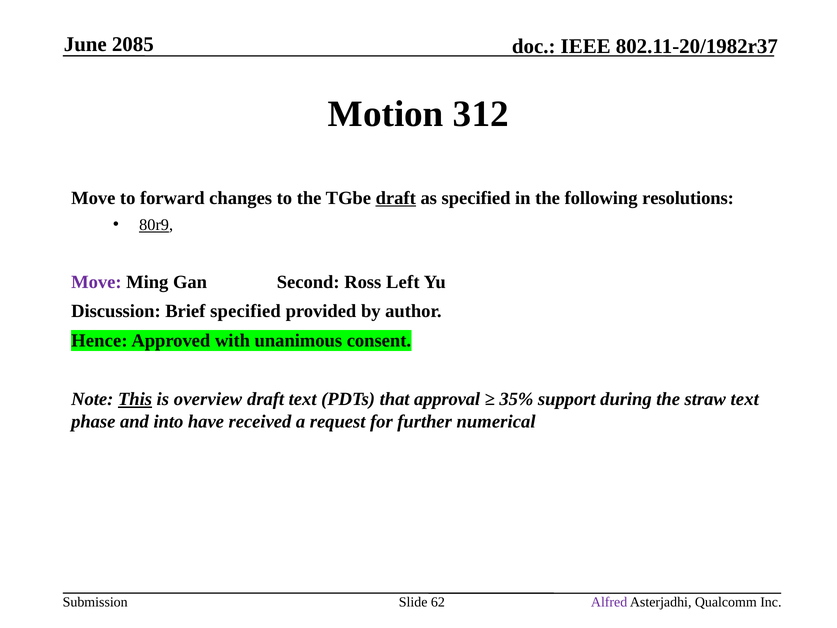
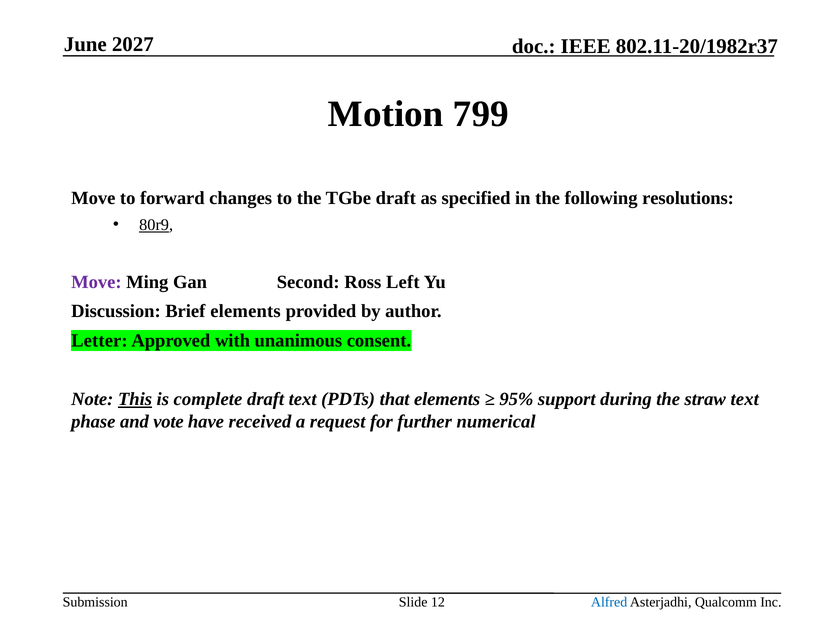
2085: 2085 -> 2027
312: 312 -> 799
draft at (396, 198) underline: present -> none
Brief specified: specified -> elements
Hence: Hence -> Letter
overview: overview -> complete
that approval: approval -> elements
35%: 35% -> 95%
into: into -> vote
62: 62 -> 12
Alfred colour: purple -> blue
